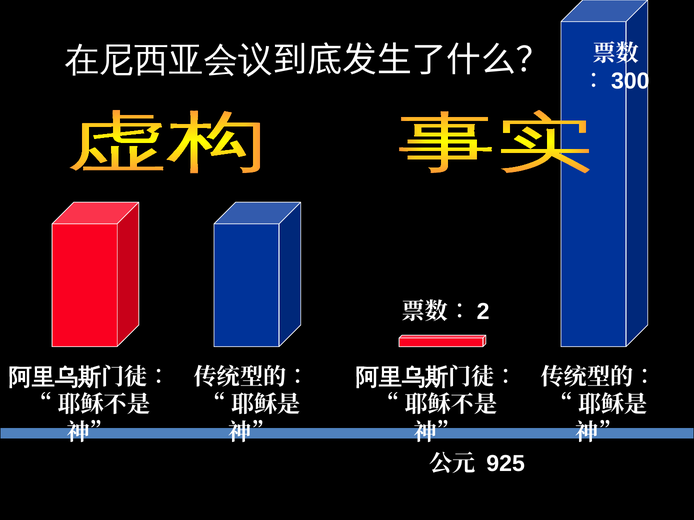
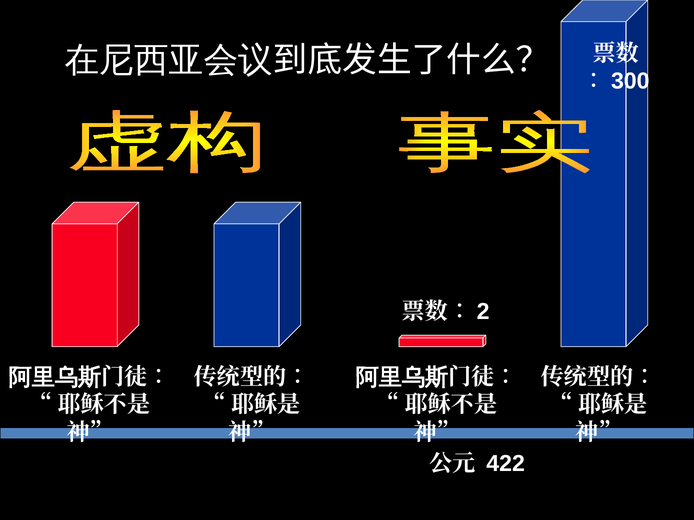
925: 925 -> 422
